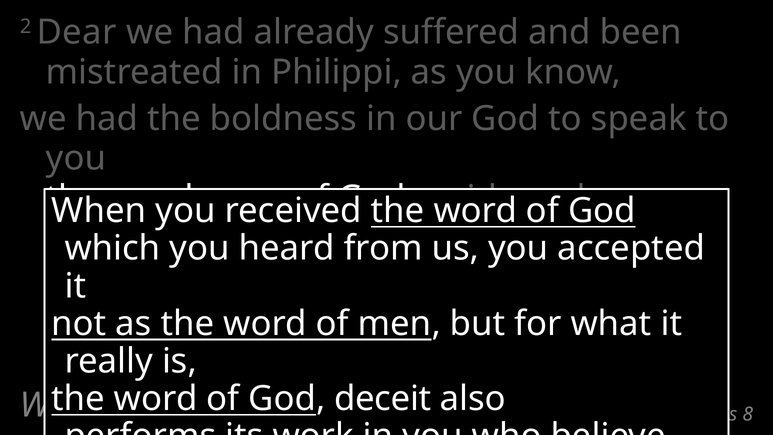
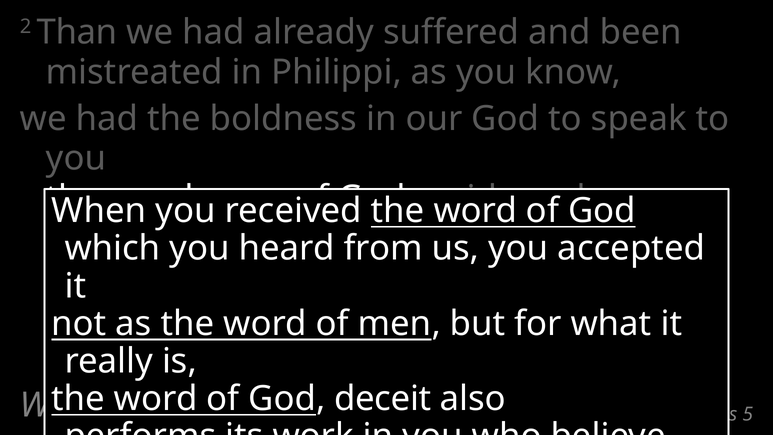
Dear: Dear -> Than
8: 8 -> 5
